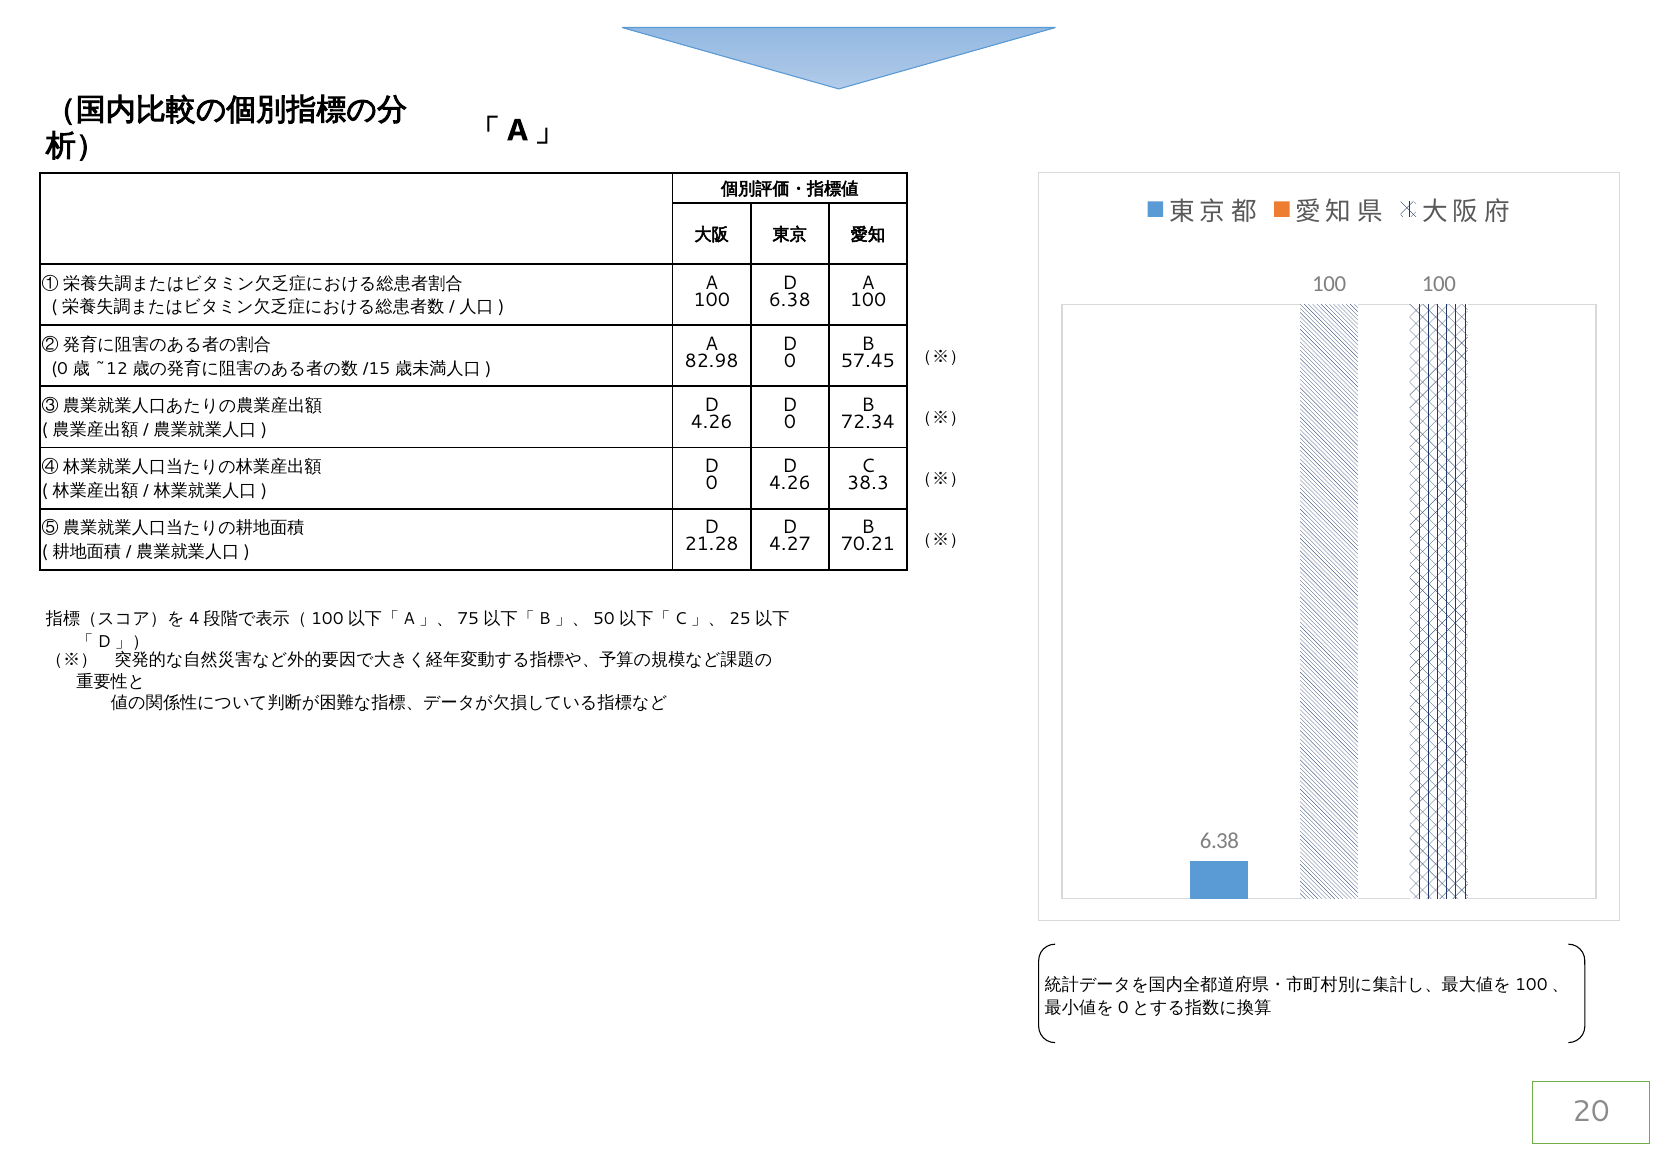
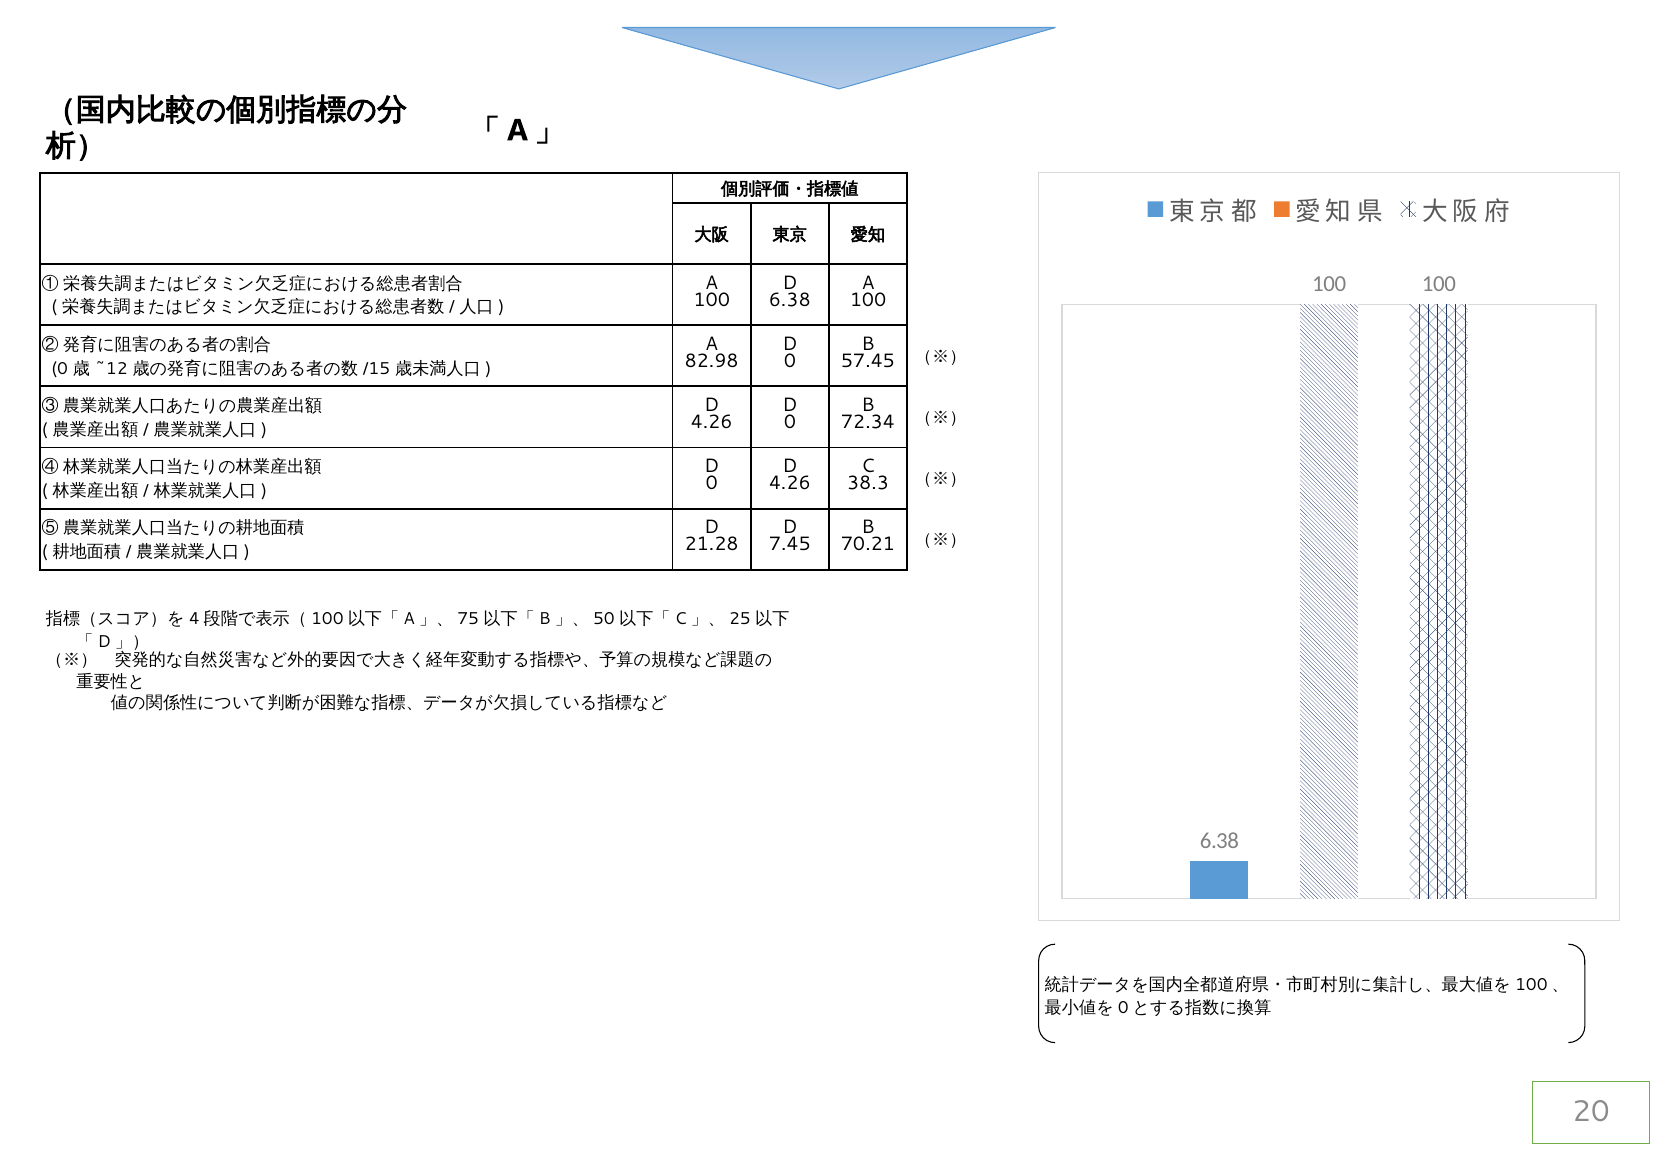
4.27: 4.27 -> 7.45
